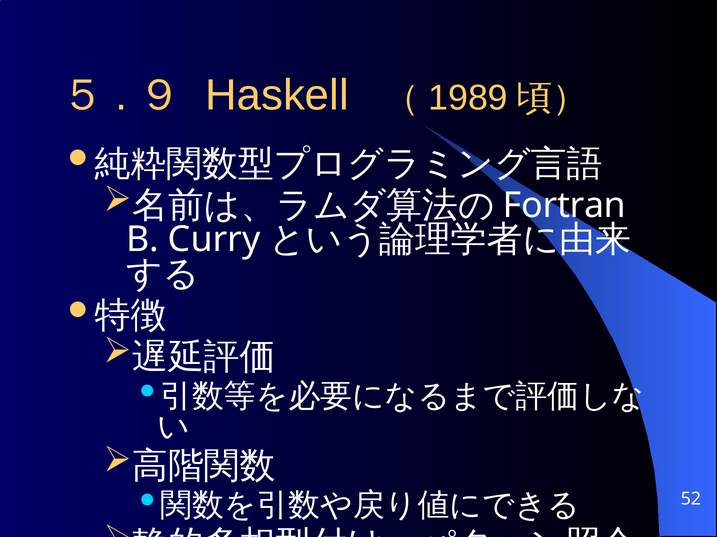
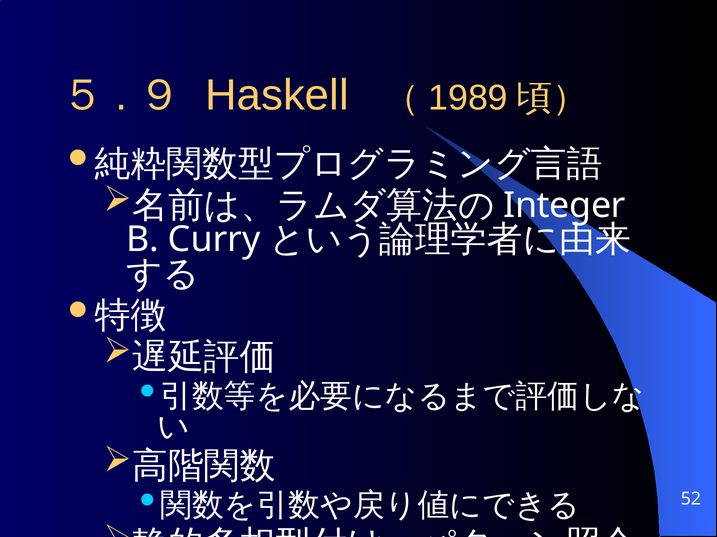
Fortran: Fortran -> Integer
